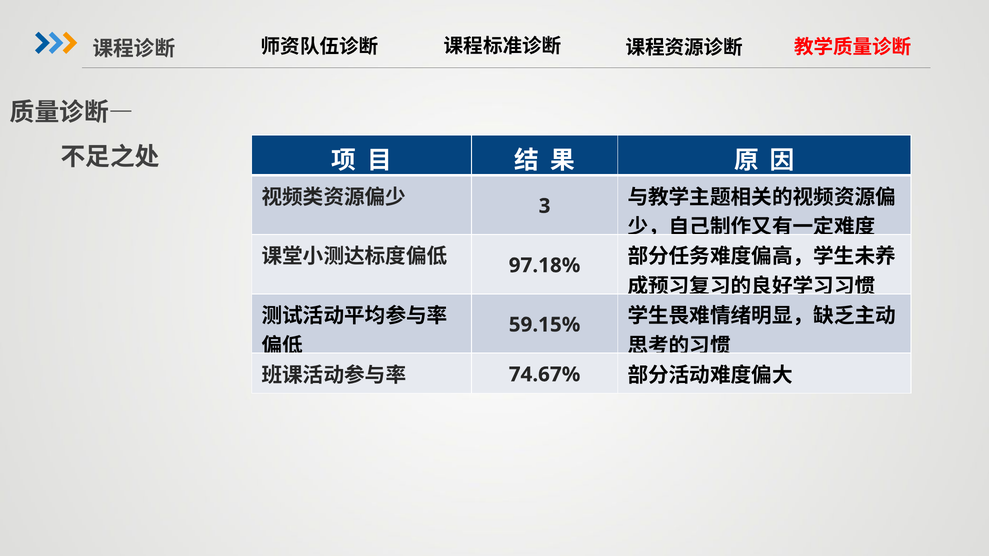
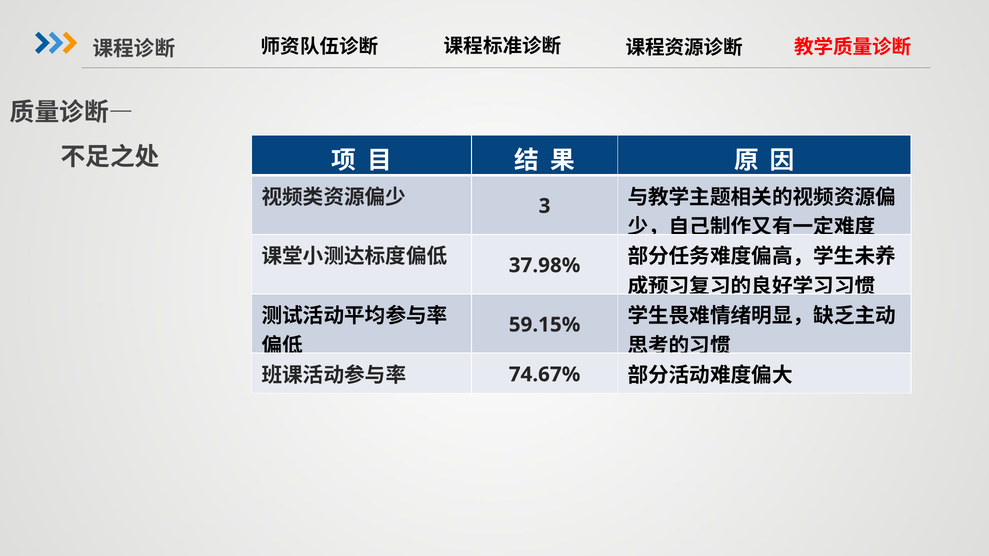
97.18%: 97.18% -> 37.98%
